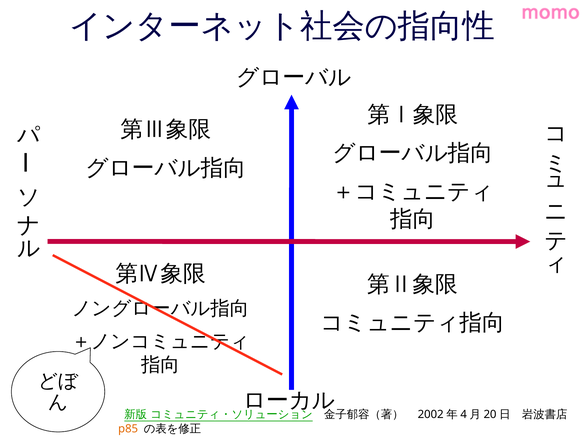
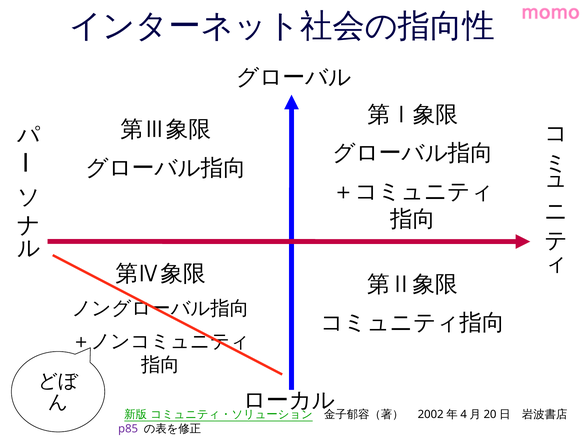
p85 colour: orange -> purple
